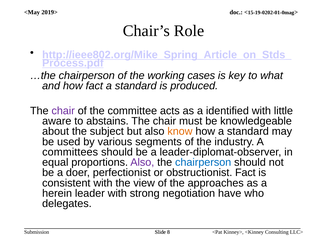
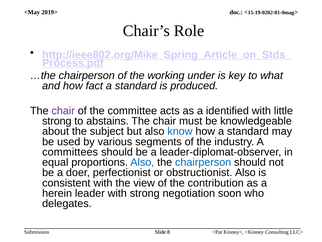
cases: cases -> under
aware at (57, 121): aware -> strong
know colour: orange -> blue
Also at (142, 162) colour: purple -> blue
obstructionist Fact: Fact -> Also
approaches: approaches -> contribution
have: have -> soon
